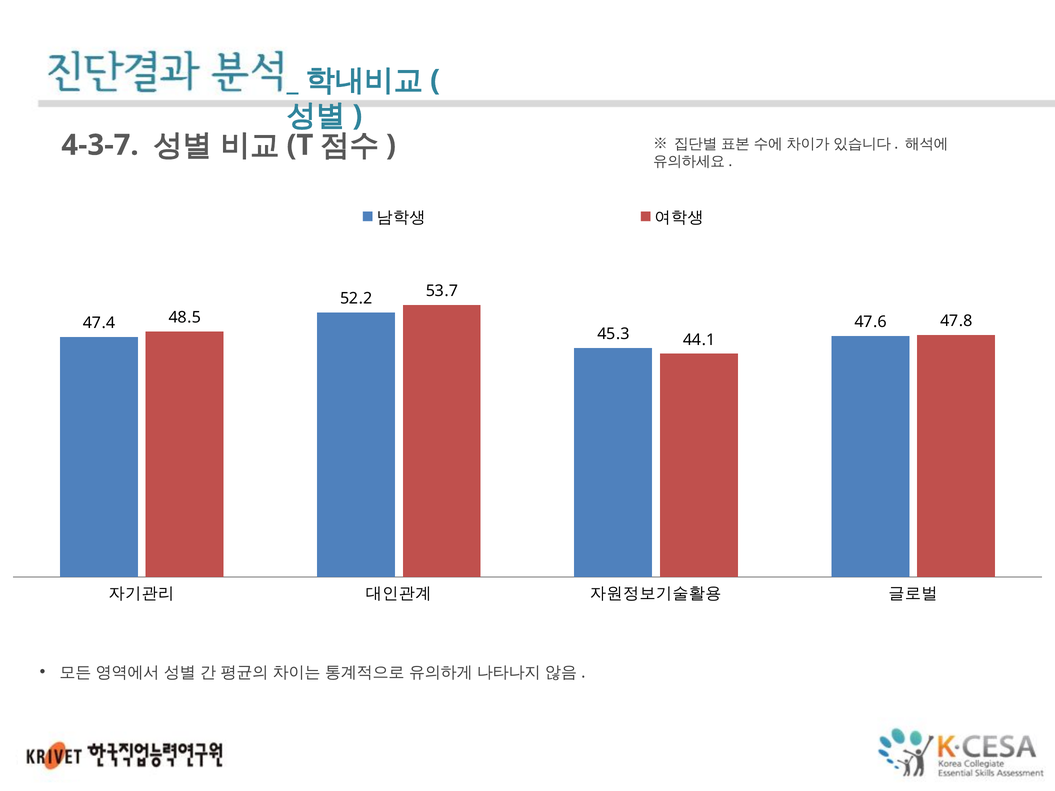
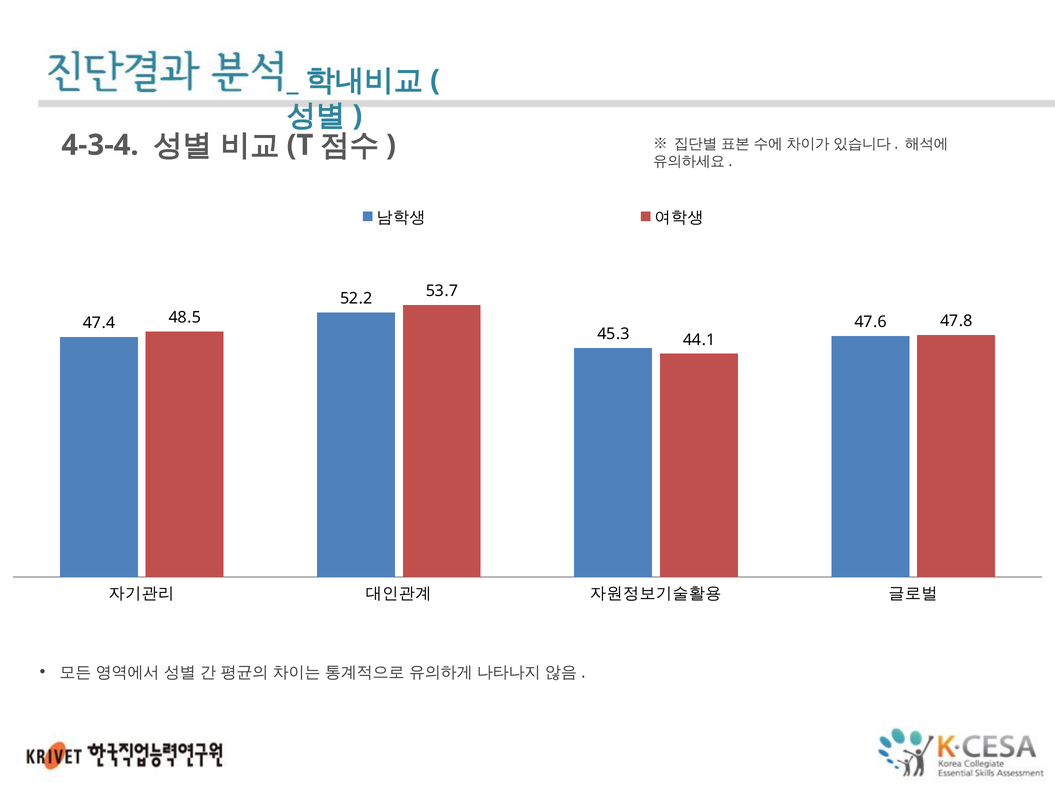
4-3-7: 4-3-7 -> 4-3-4
